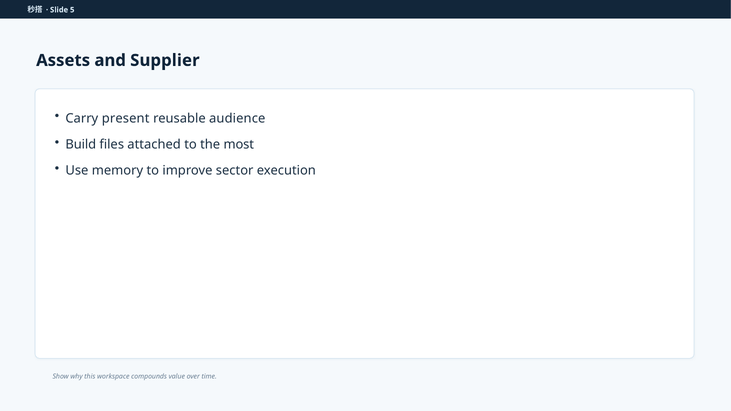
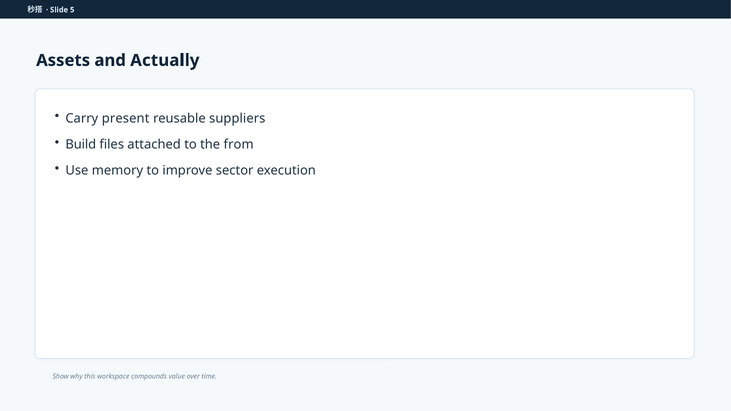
Supplier: Supplier -> Actually
audience: audience -> suppliers
most: most -> from
